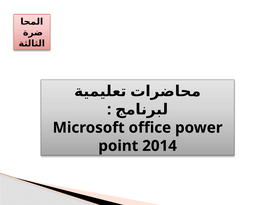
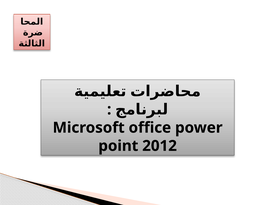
2014: 2014 -> 2012
